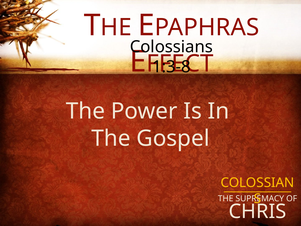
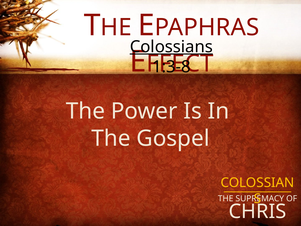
Colossians underline: none -> present
